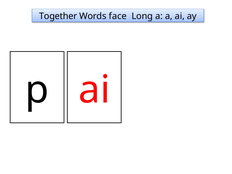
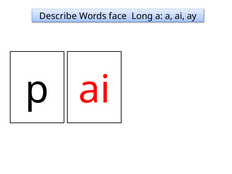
Together: Together -> Describe
